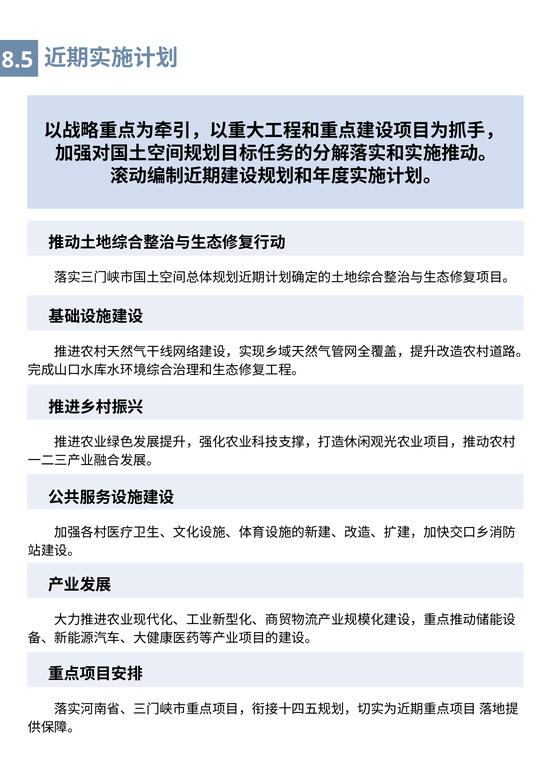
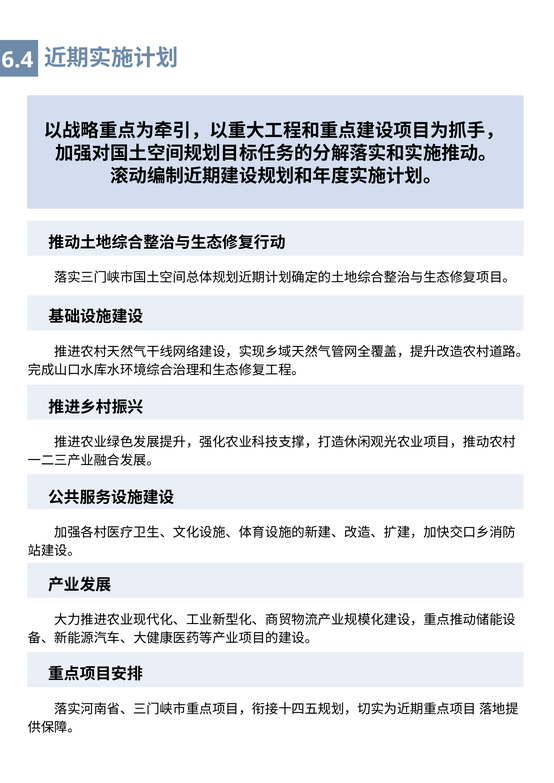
8.5: 8.5 -> 6.4
